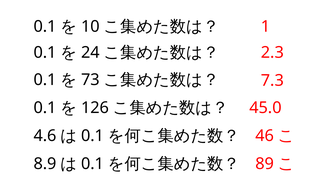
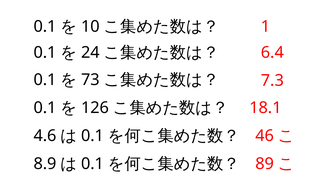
2.3: 2.3 -> 6.4
45.0: 45.0 -> 18.1
